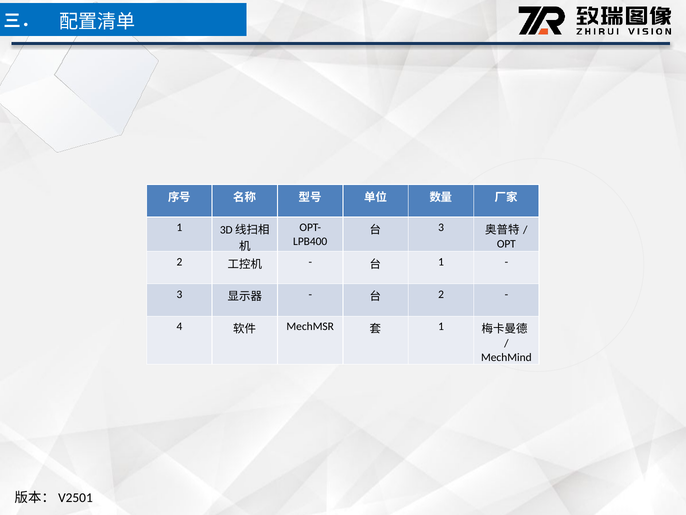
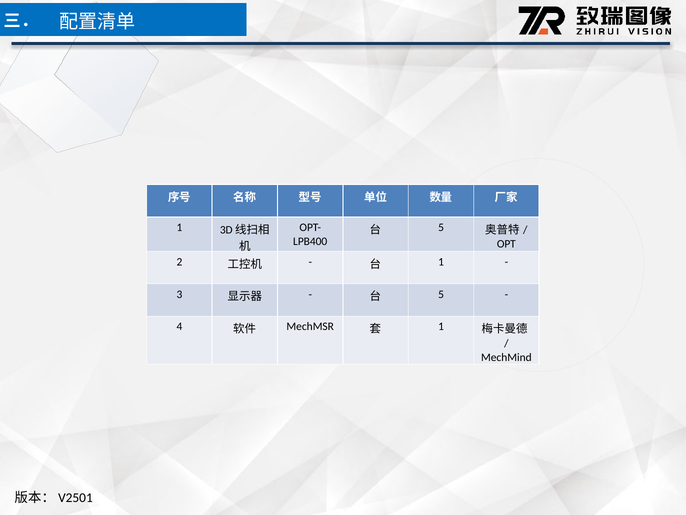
3 at (441, 227): 3 -> 5
2 at (441, 294): 2 -> 5
